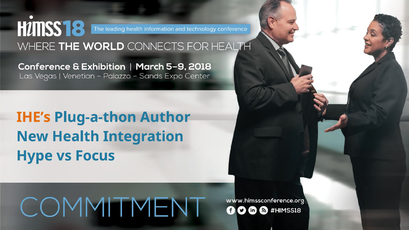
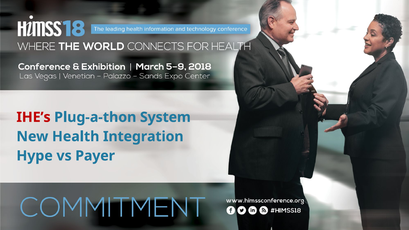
IHE’s colour: orange -> red
Author: Author -> System
Focus: Focus -> Payer
